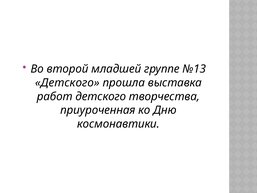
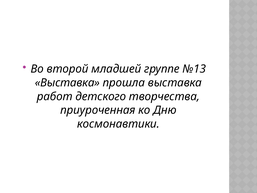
Детского at (67, 83): Детского -> Выставка
